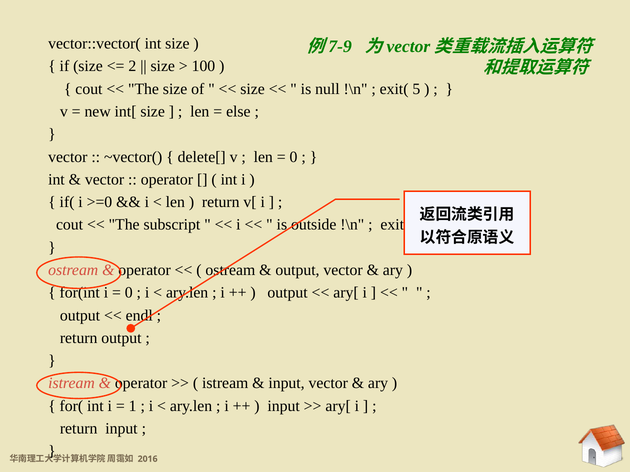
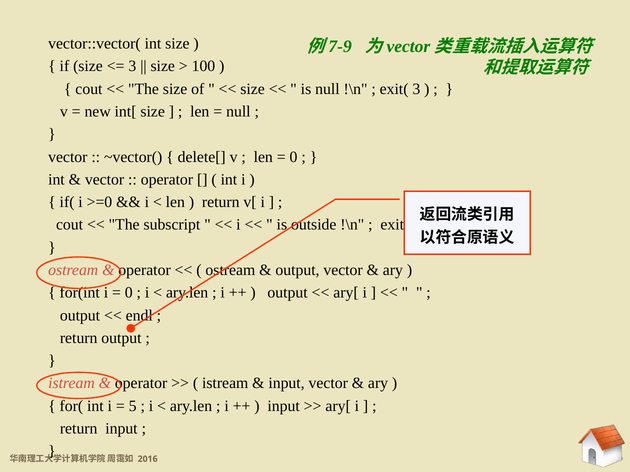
2 at (132, 66): 2 -> 3
exit( 5: 5 -> 3
else at (238, 112): else -> null
1: 1 -> 5
